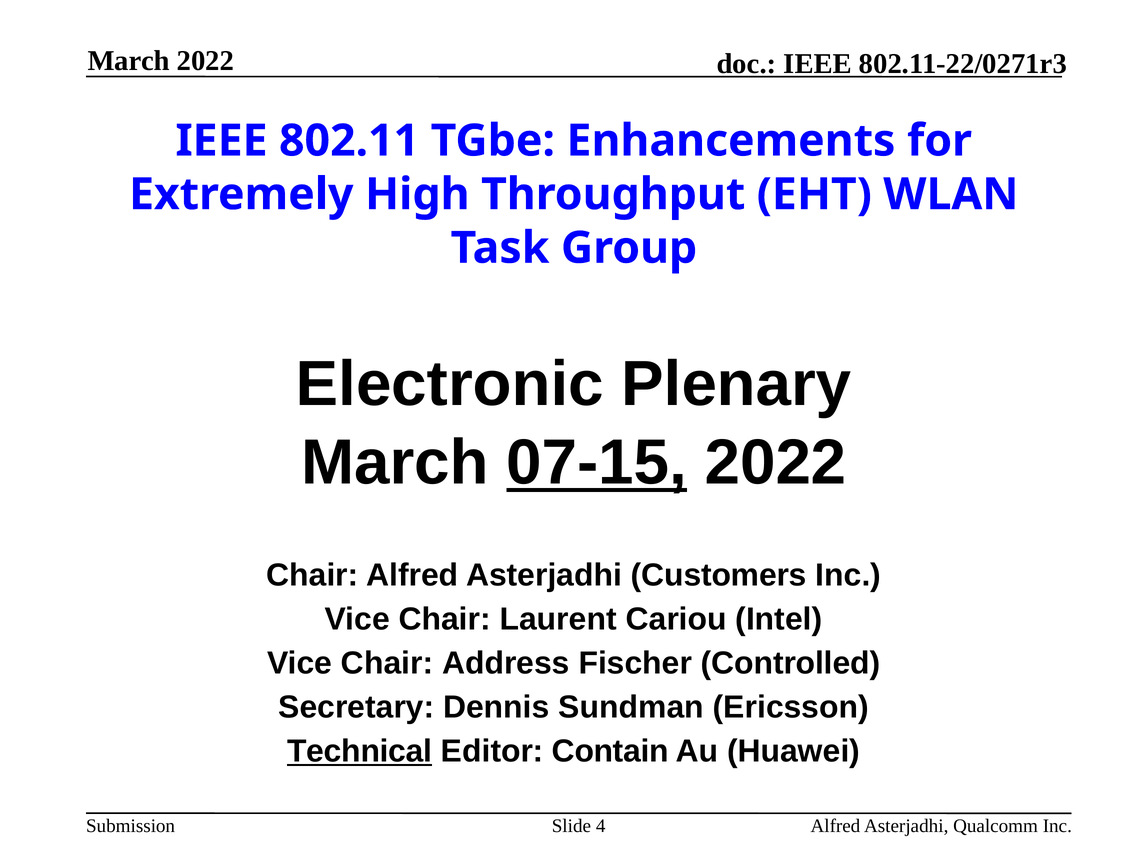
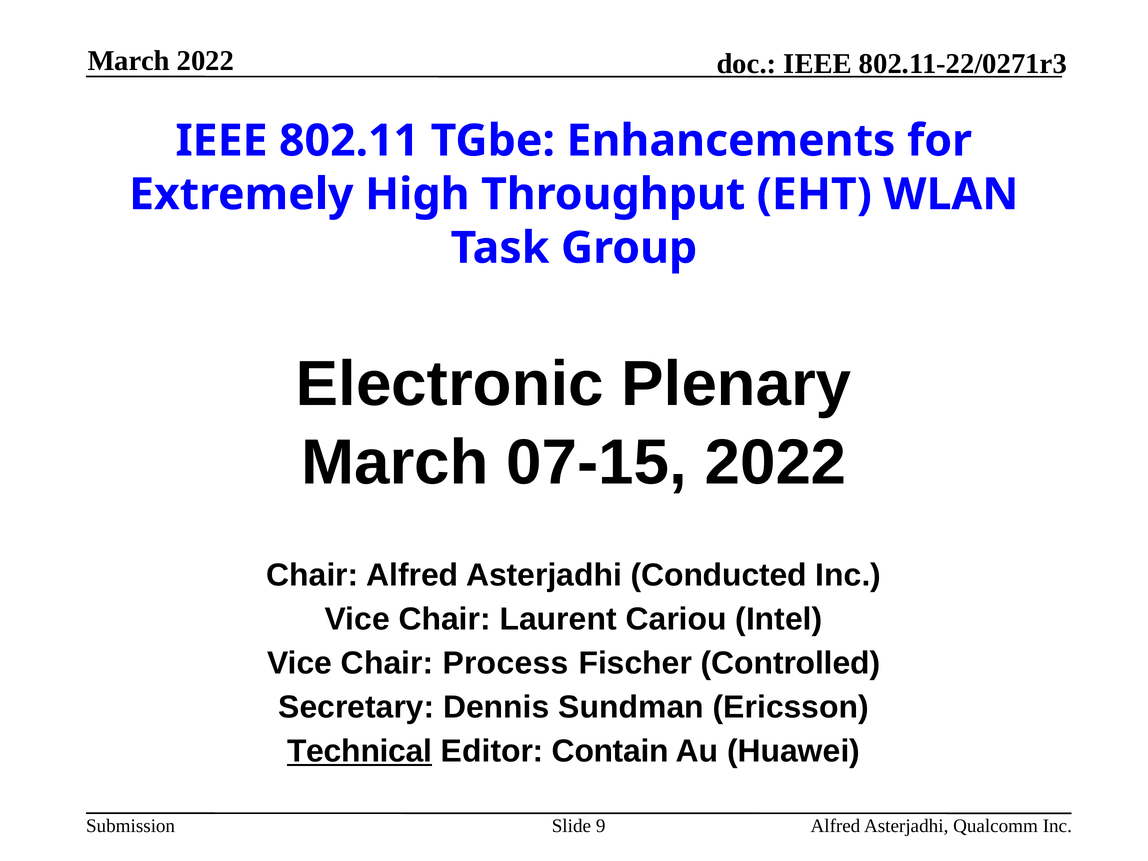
07-15 underline: present -> none
Customers: Customers -> Conducted
Address: Address -> Process
4: 4 -> 9
